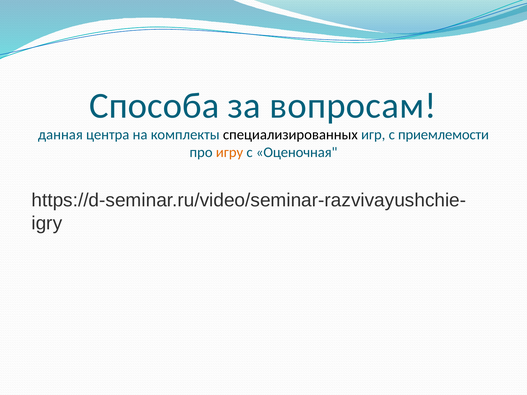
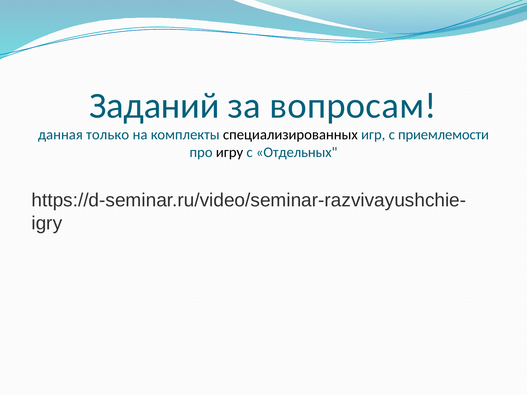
Способа: Способа -> Заданий
центра: центра -> только
игру colour: orange -> black
Оценочная: Оценочная -> Отдельных
